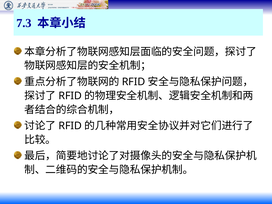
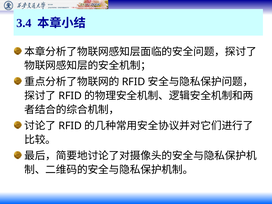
7.3: 7.3 -> 3.4
